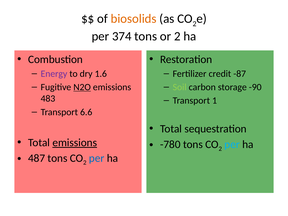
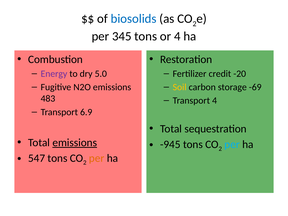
biosolids colour: orange -> blue
374: 374 -> 345
or 2: 2 -> 4
1.6: 1.6 -> 5.0
-87: -87 -> -20
N2O underline: present -> none
Soil colour: light green -> yellow
-90: -90 -> -69
Transport 1: 1 -> 4
6.6: 6.6 -> 6.9
-780: -780 -> -945
487: 487 -> 547
per at (97, 158) colour: blue -> orange
